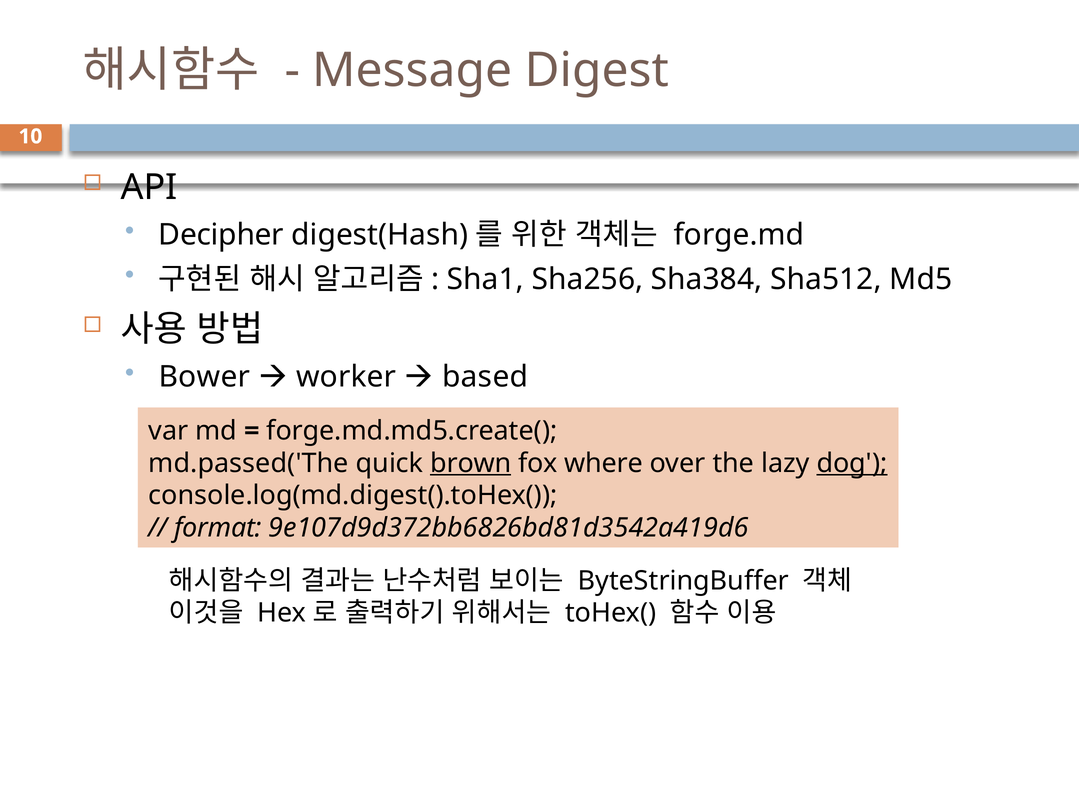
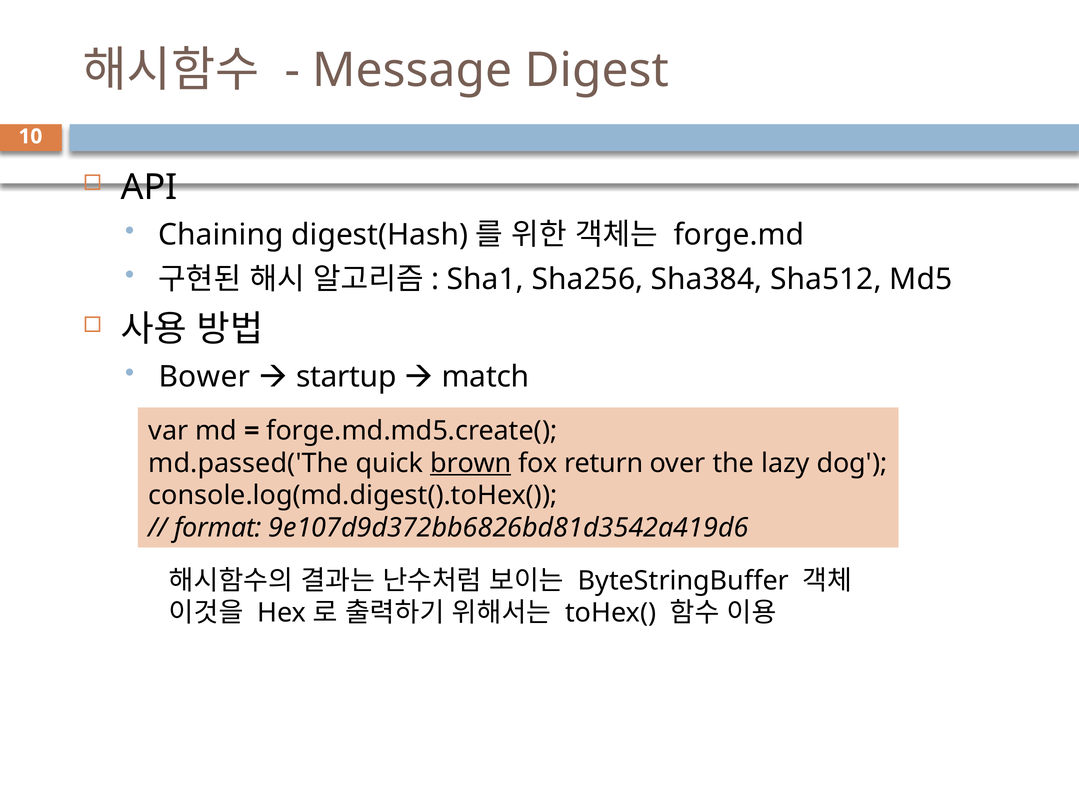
Decipher: Decipher -> Chaining
worker: worker -> startup
based: based -> match
where: where -> return
dog underline: present -> none
